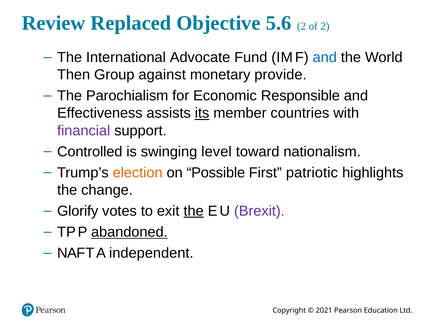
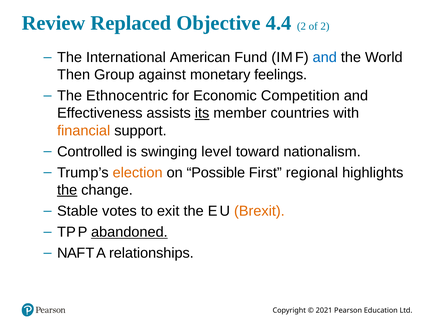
5.6: 5.6 -> 4.4
Advocate: Advocate -> American
provide: provide -> feelings
Parochialism: Parochialism -> Ethnocentric
Responsible: Responsible -> Competition
financial colour: purple -> orange
patriotic: patriotic -> regional
the at (67, 190) underline: none -> present
Glorify: Glorify -> Stable
the at (194, 211) underline: present -> none
Brexit colour: purple -> orange
independent: independent -> relationships
